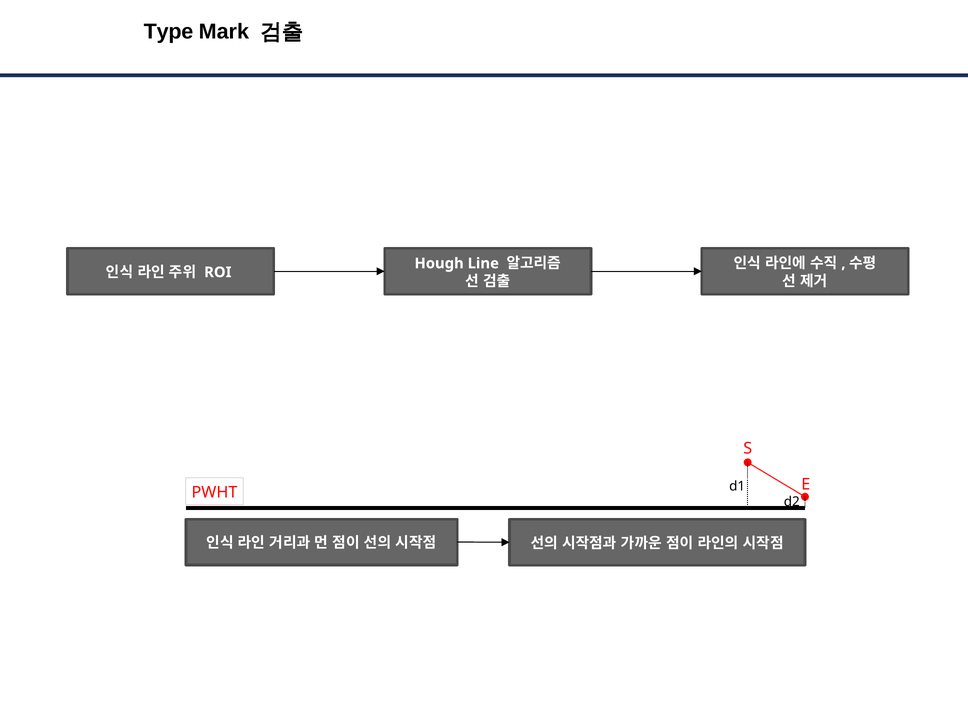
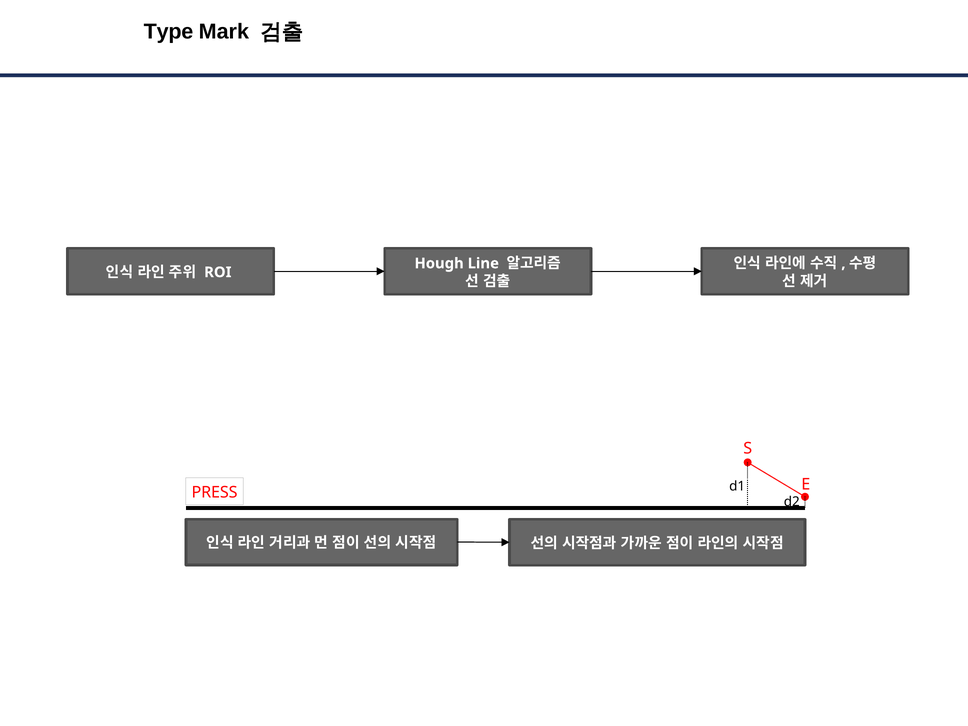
PWHT: PWHT -> PRESS
